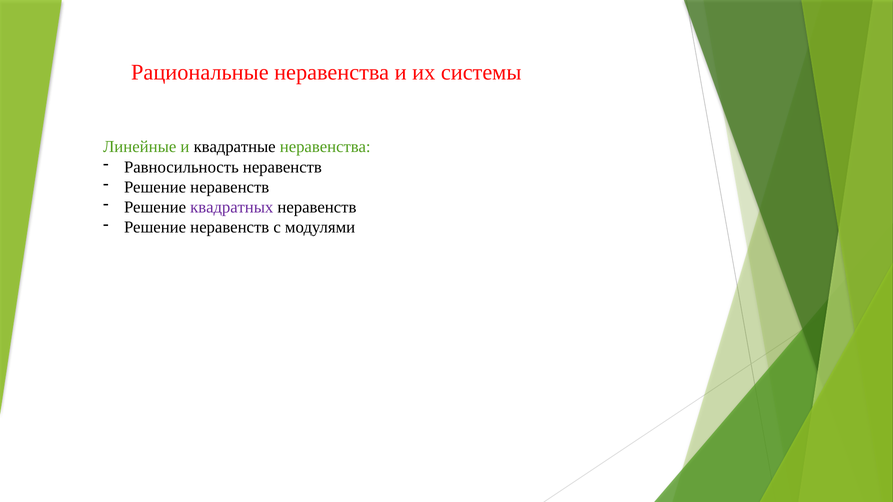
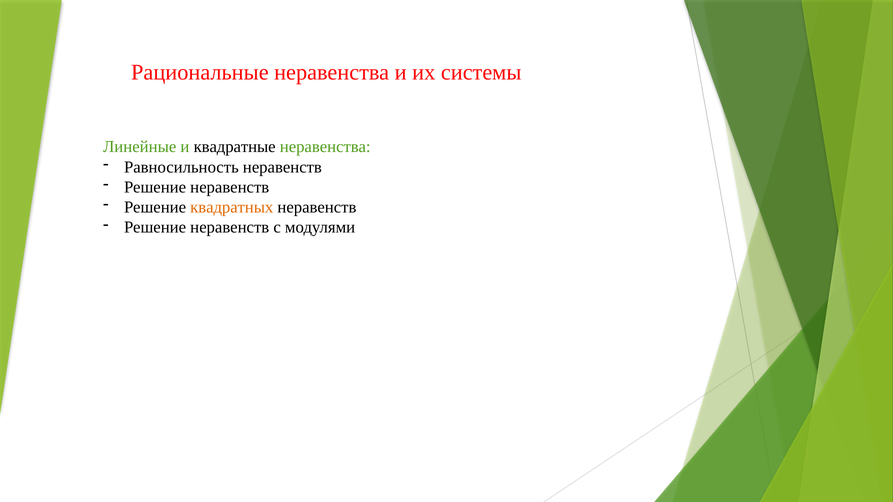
квадратных colour: purple -> orange
